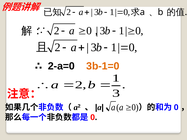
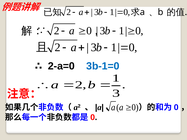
3b-1=0 colour: orange -> blue
